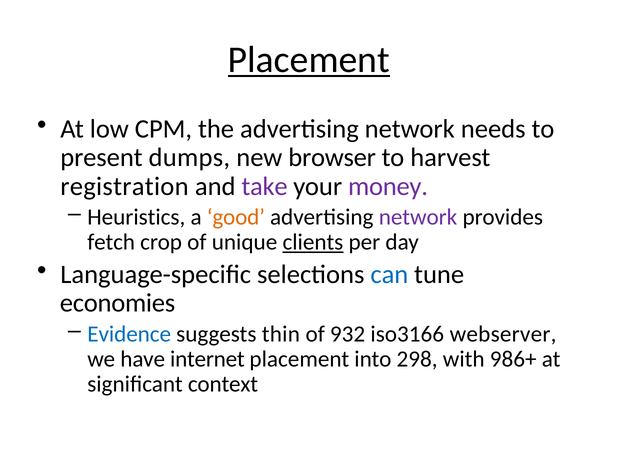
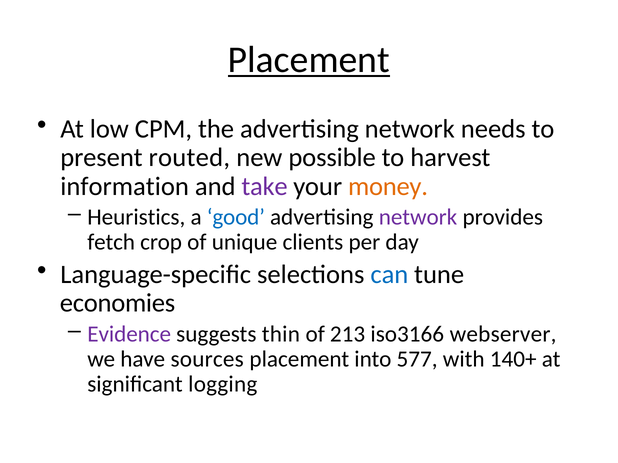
dumps: dumps -> routed
browser: browser -> possible
registration: registration -> information
money colour: purple -> orange
good colour: orange -> blue
clients underline: present -> none
Evidence colour: blue -> purple
932: 932 -> 213
internet: internet -> sources
298: 298 -> 577
986+: 986+ -> 140+
context: context -> logging
